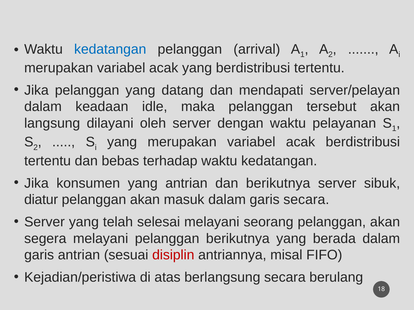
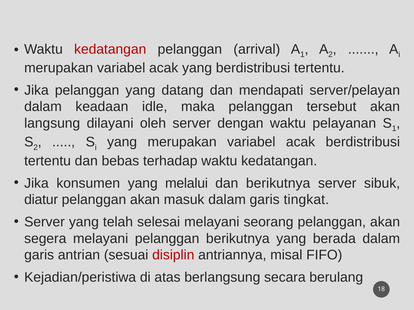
kedatangan at (110, 49) colour: blue -> red
yang antrian: antrian -> melalui
garis secara: secara -> tingkat
